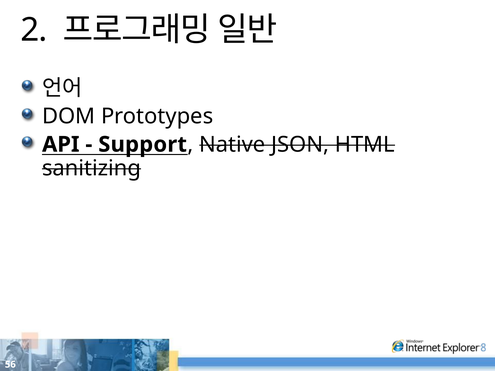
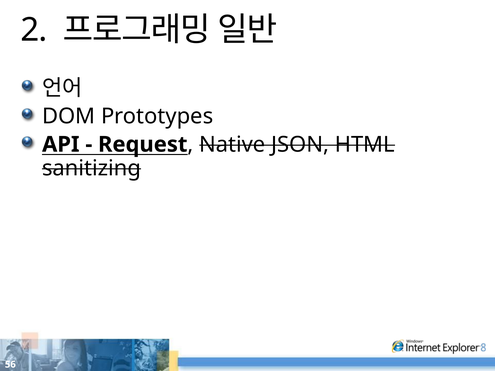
Support: Support -> Request
